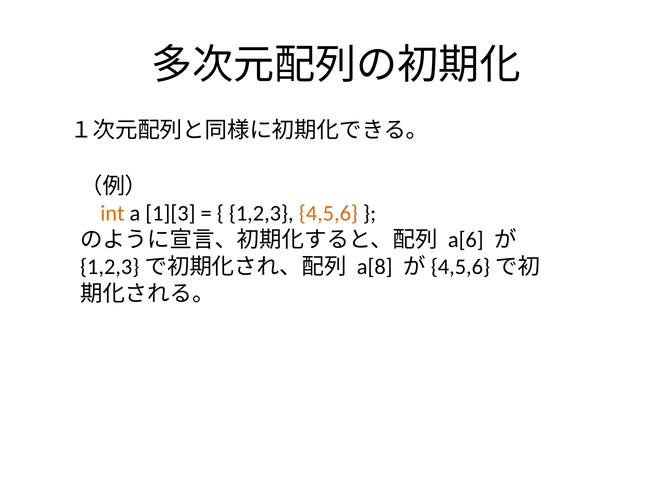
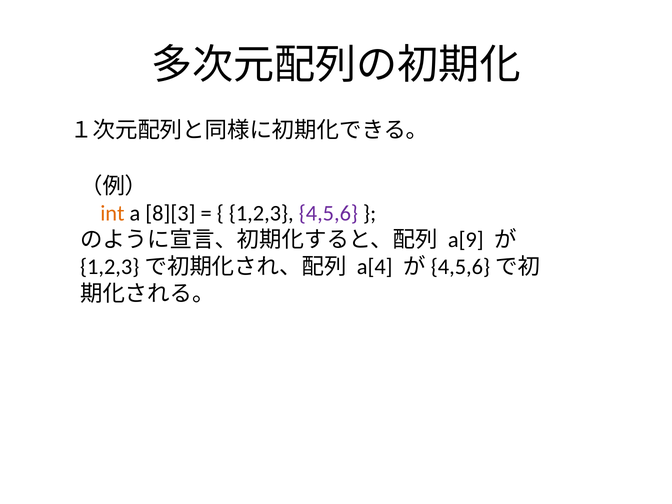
1][3: 1][3 -> 8][3
4,5,6 colour: orange -> purple
a[6: a[6 -> a[9
a[8: a[8 -> a[4
